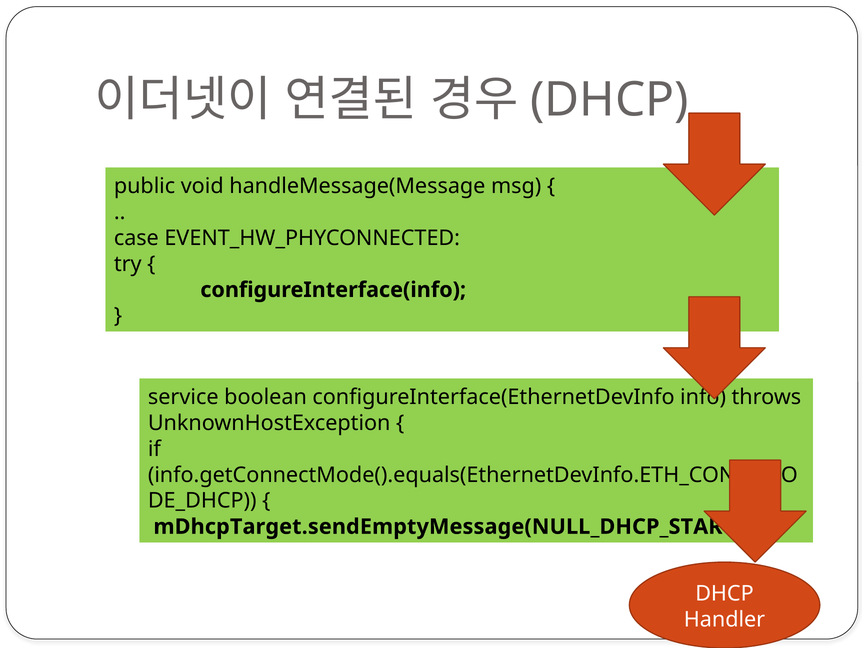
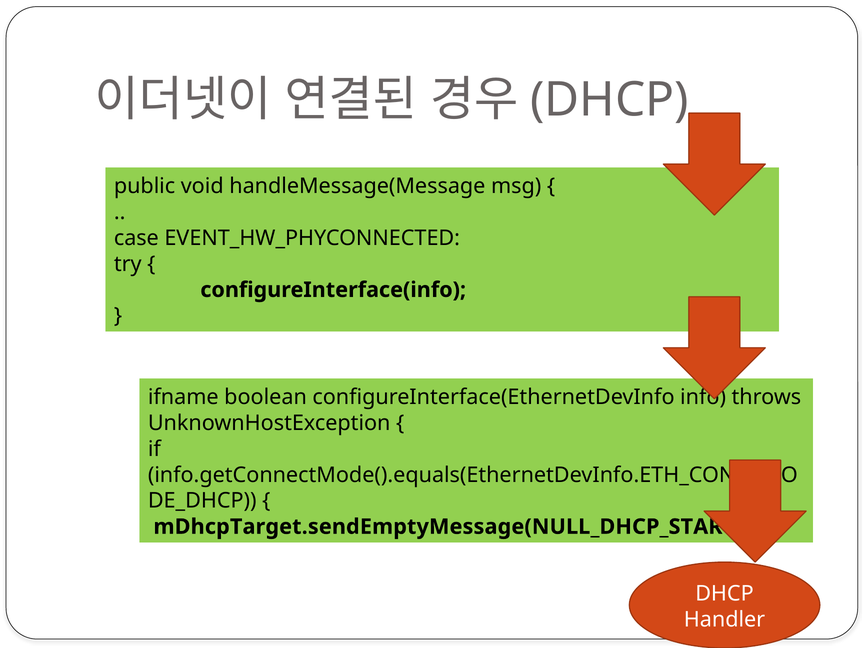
service: service -> ifname
